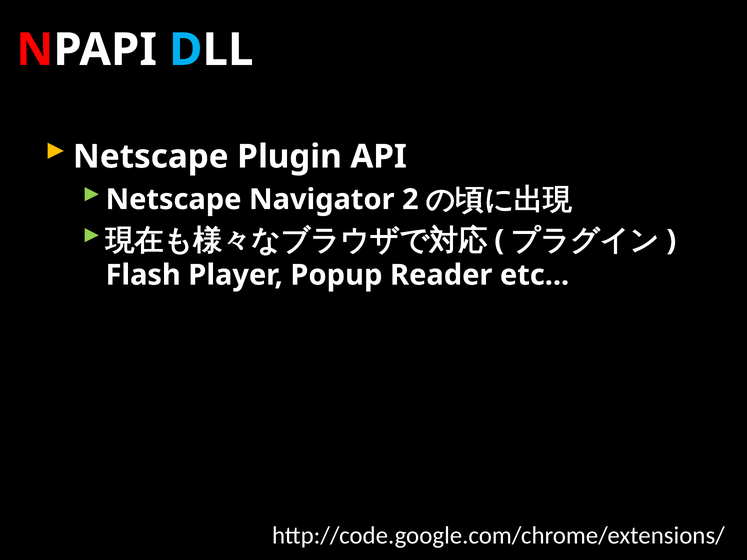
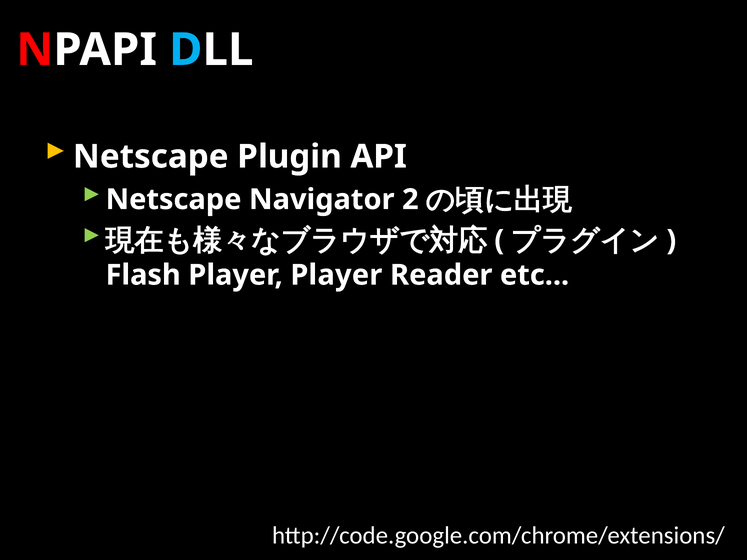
Player Popup: Popup -> Player
